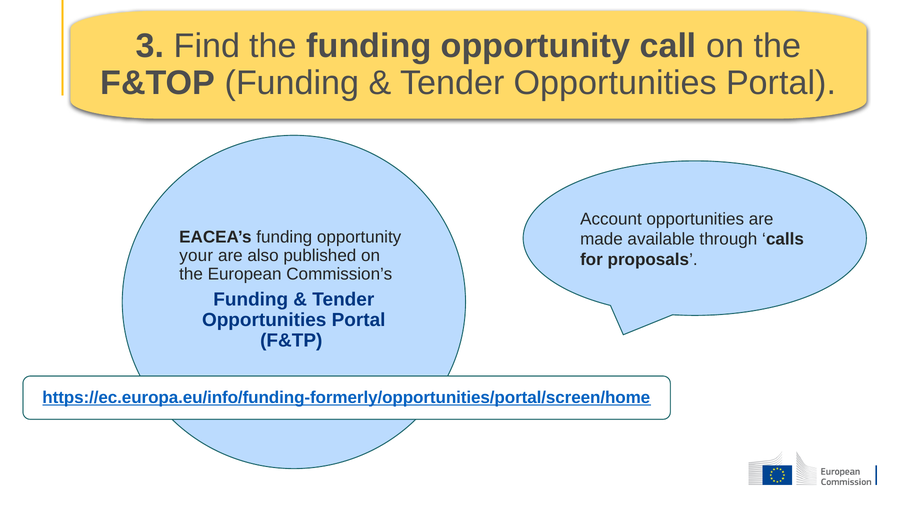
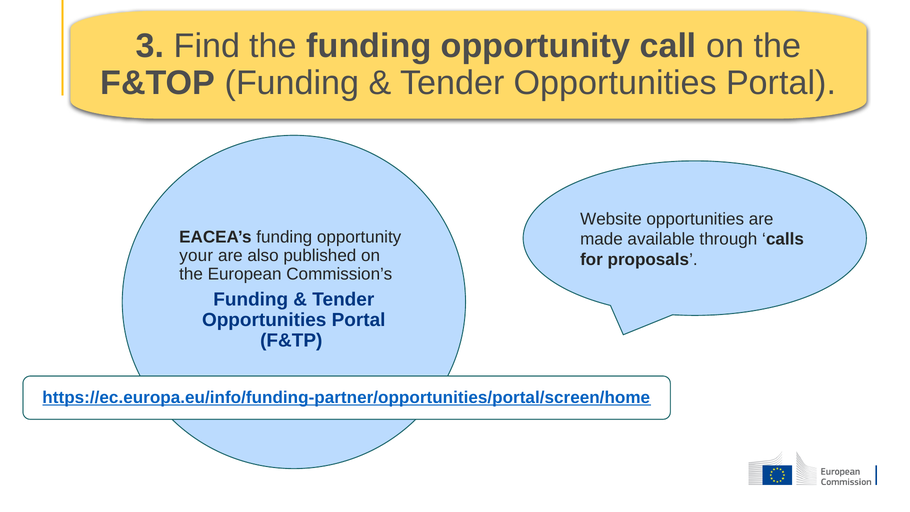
Account: Account -> Website
https://ec.europa.eu/info/funding-formerly/opportunities/portal/screen/home: https://ec.europa.eu/info/funding-formerly/opportunities/portal/screen/home -> https://ec.europa.eu/info/funding-partner/opportunities/portal/screen/home
